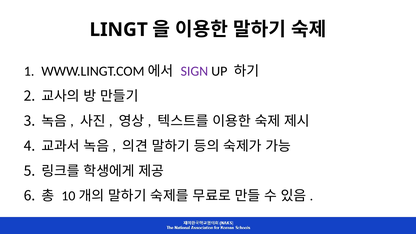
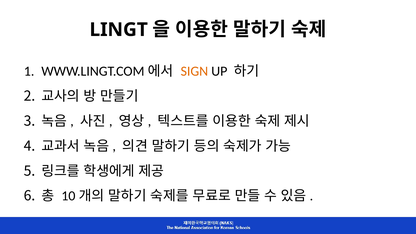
SIGN colour: purple -> orange
